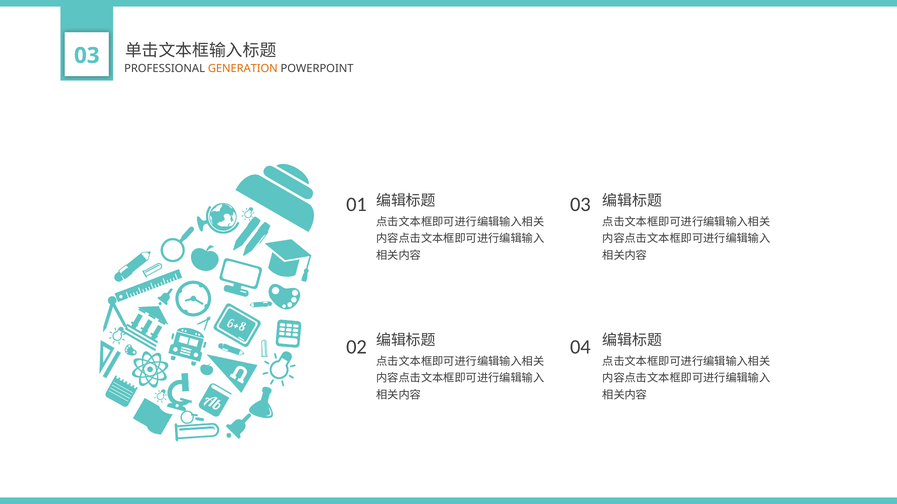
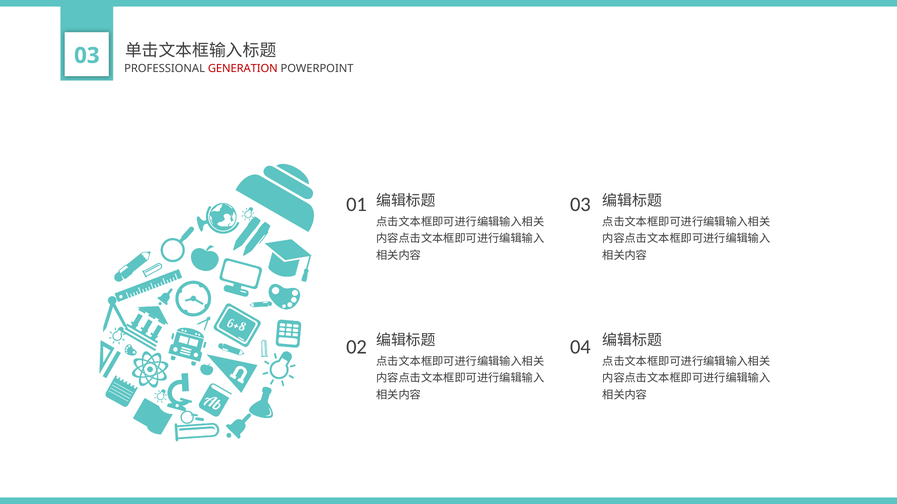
GENERATION colour: orange -> red
